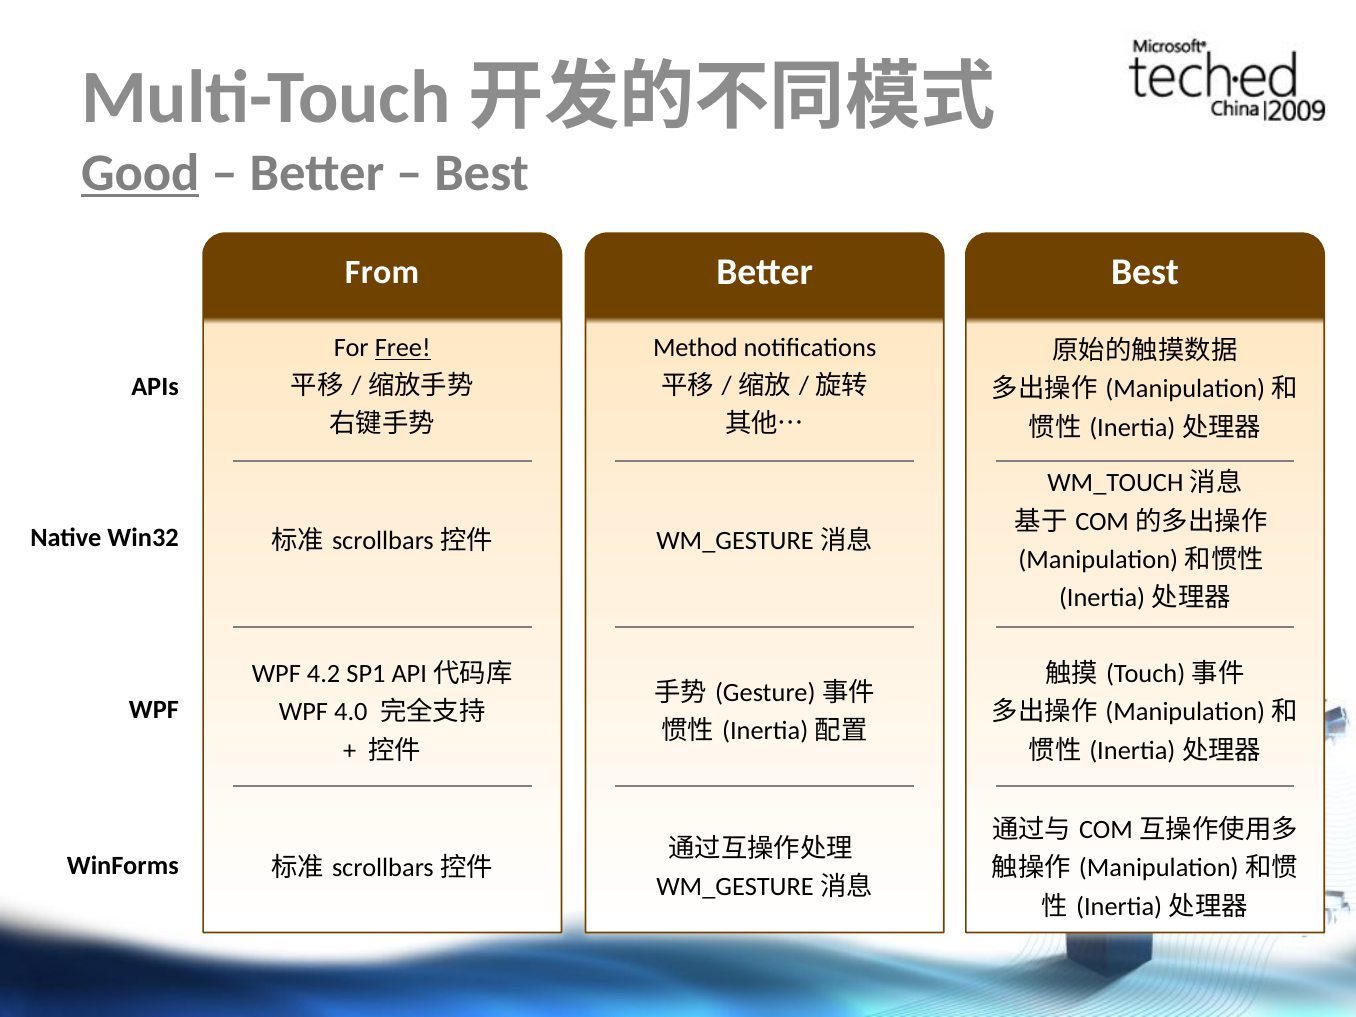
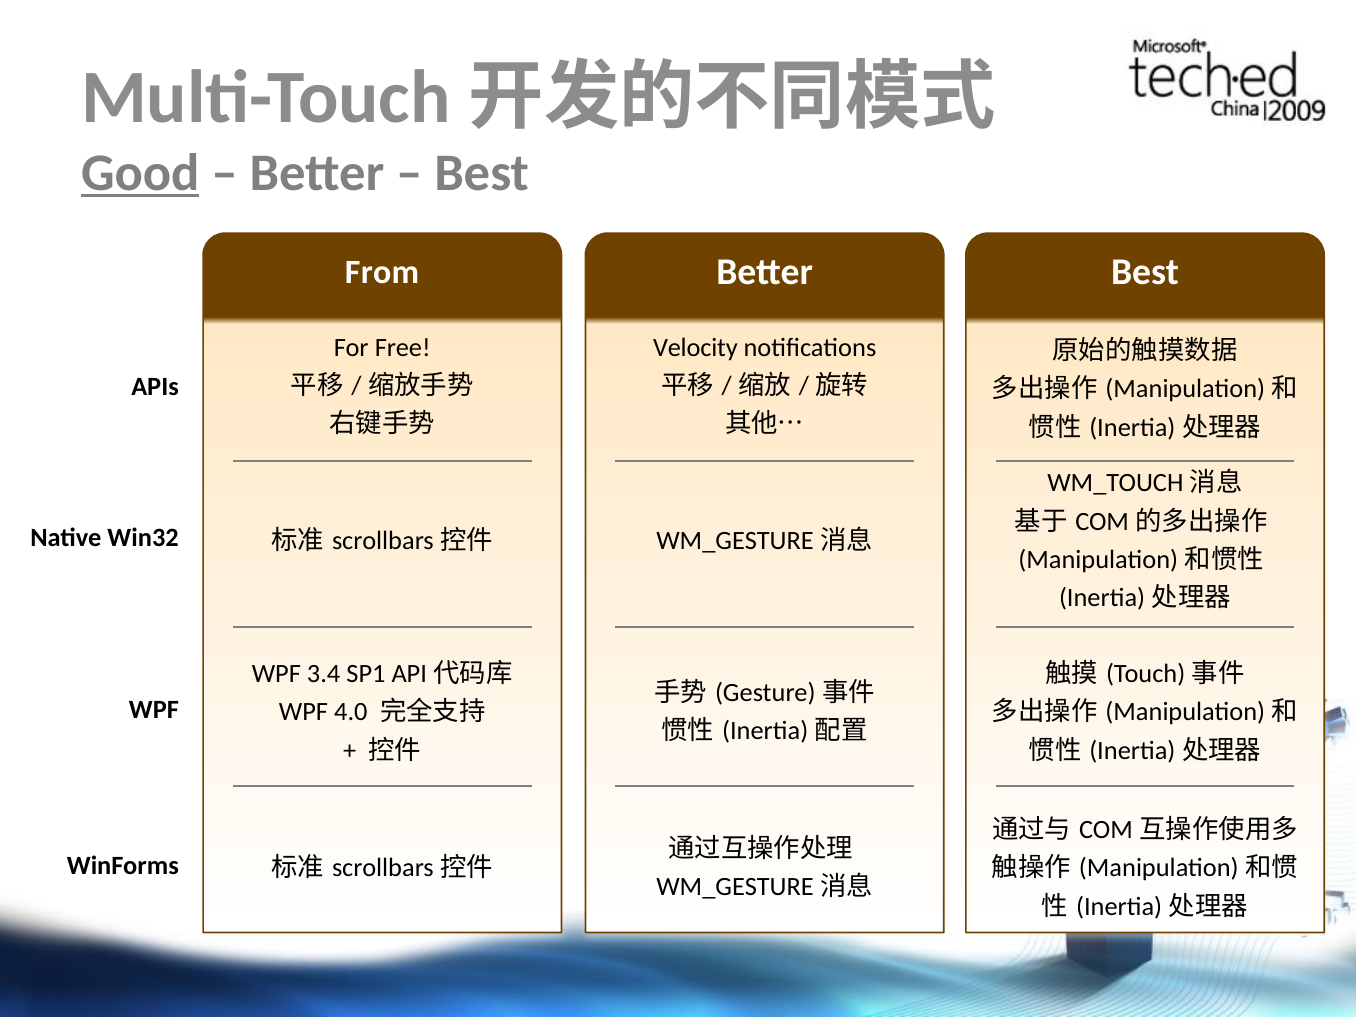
Free underline: present -> none
Method: Method -> Velocity
4.2: 4.2 -> 3.4
